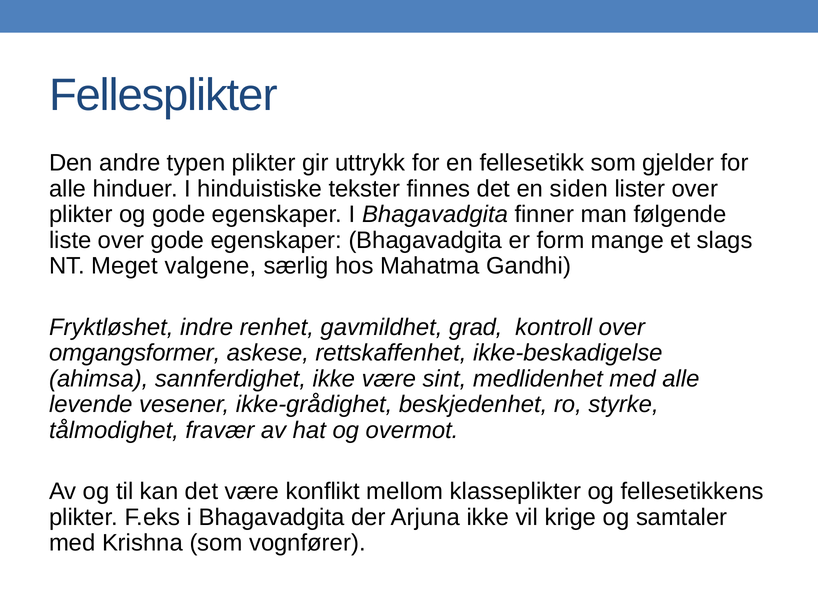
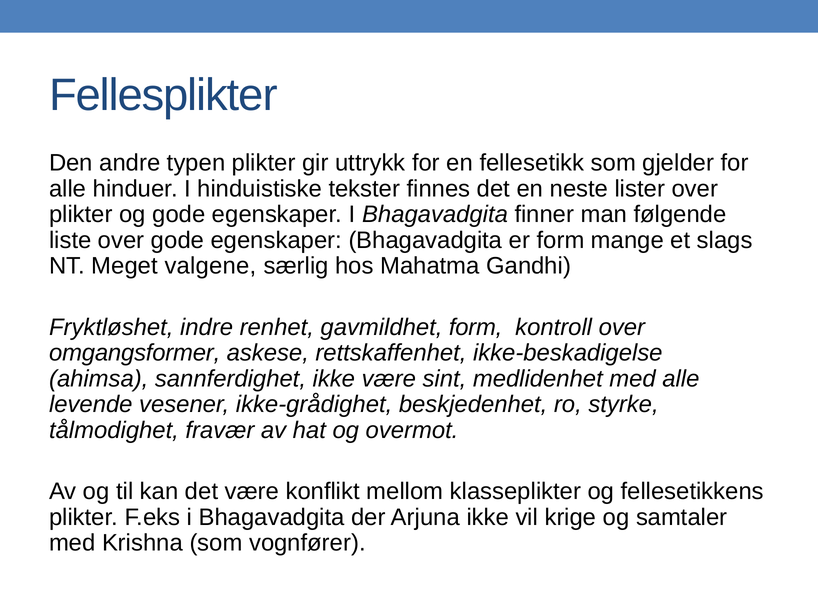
siden: siden -> neste
gavmildhet grad: grad -> form
